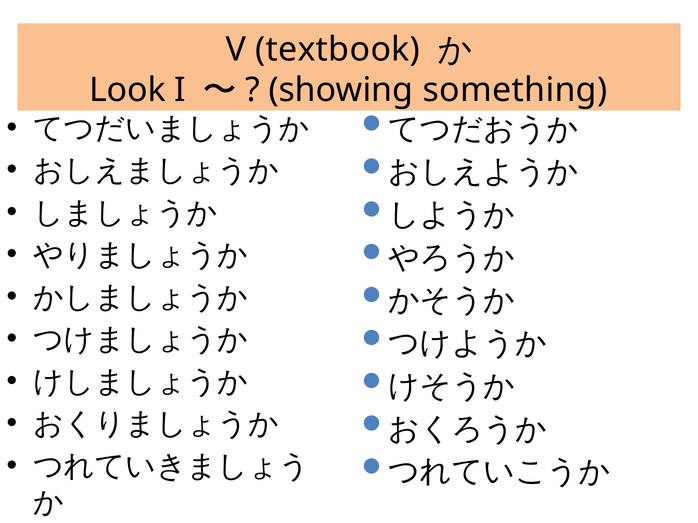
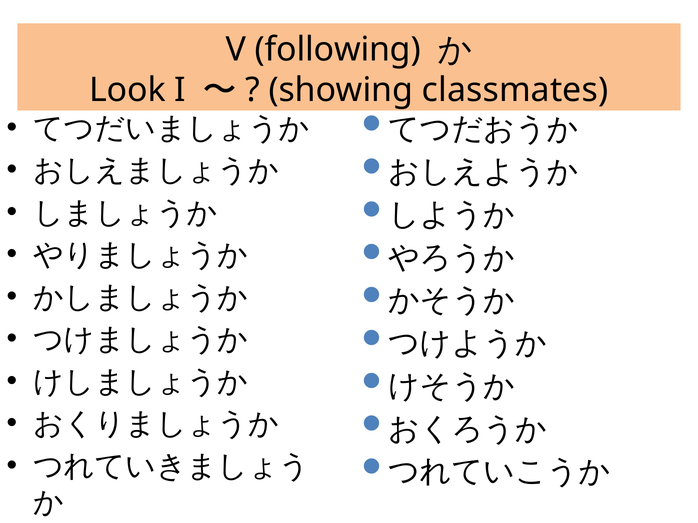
textbook: textbook -> following
something: something -> classmates
